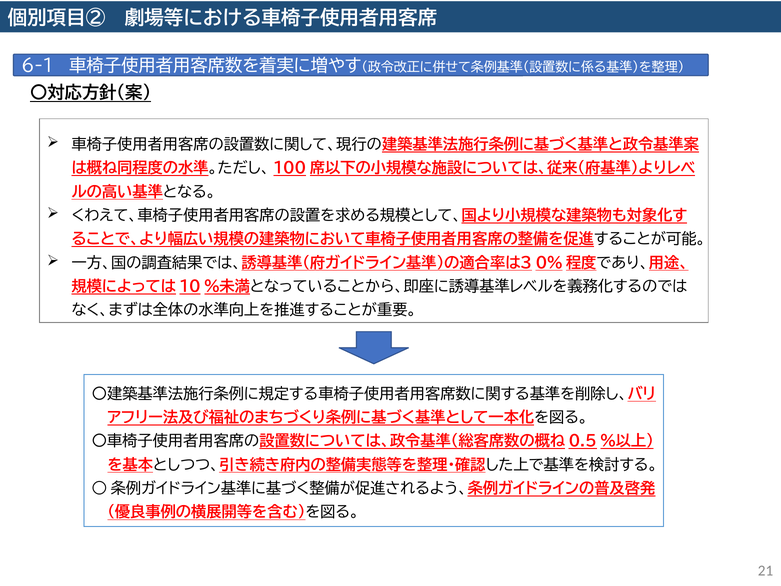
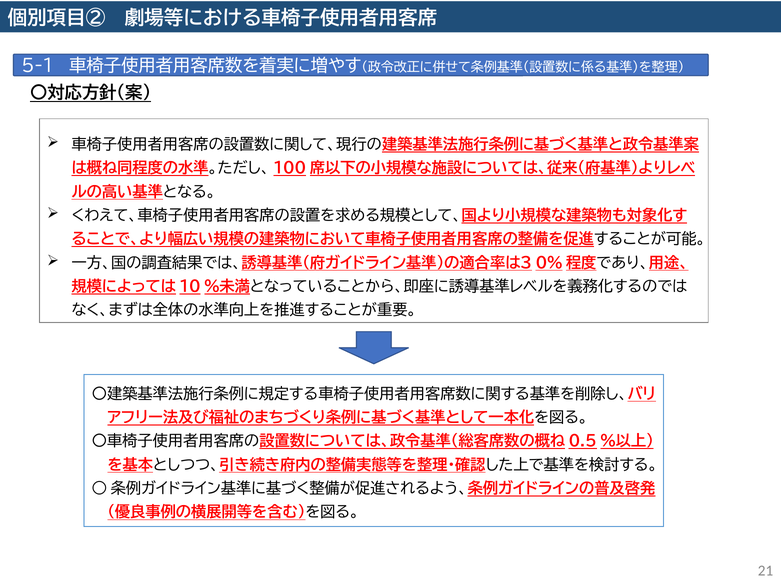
6-1: 6-1 -> 5-1
